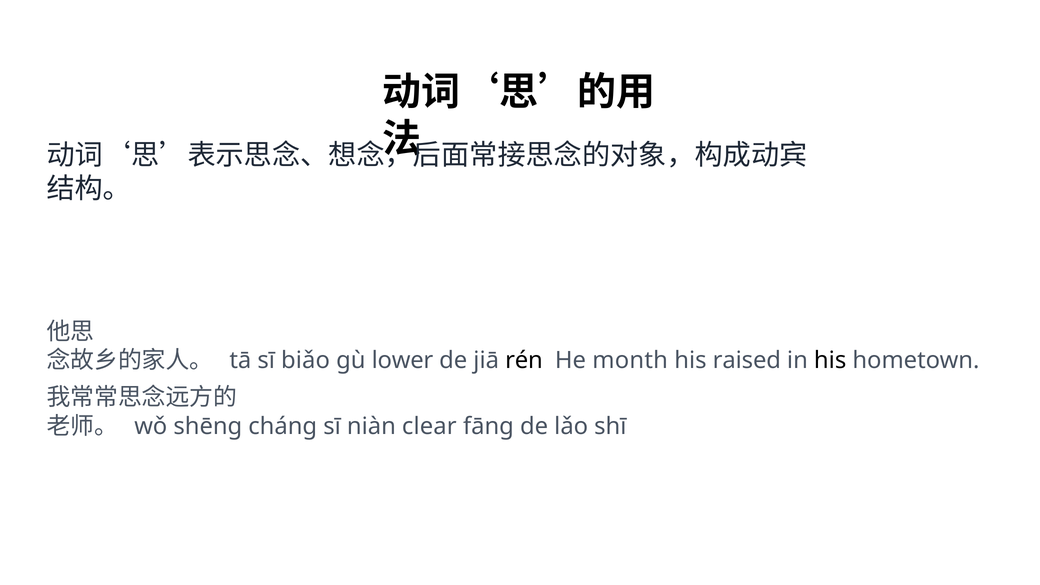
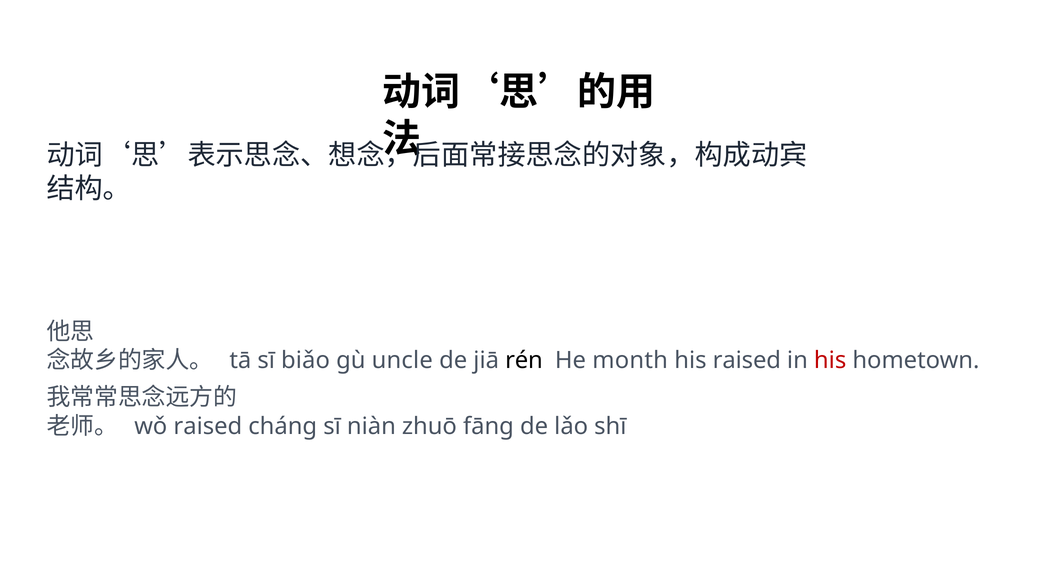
lower: lower -> uncle
his at (830, 360) colour: black -> red
wǒ shēng: shēng -> raised
clear: clear -> zhuō
